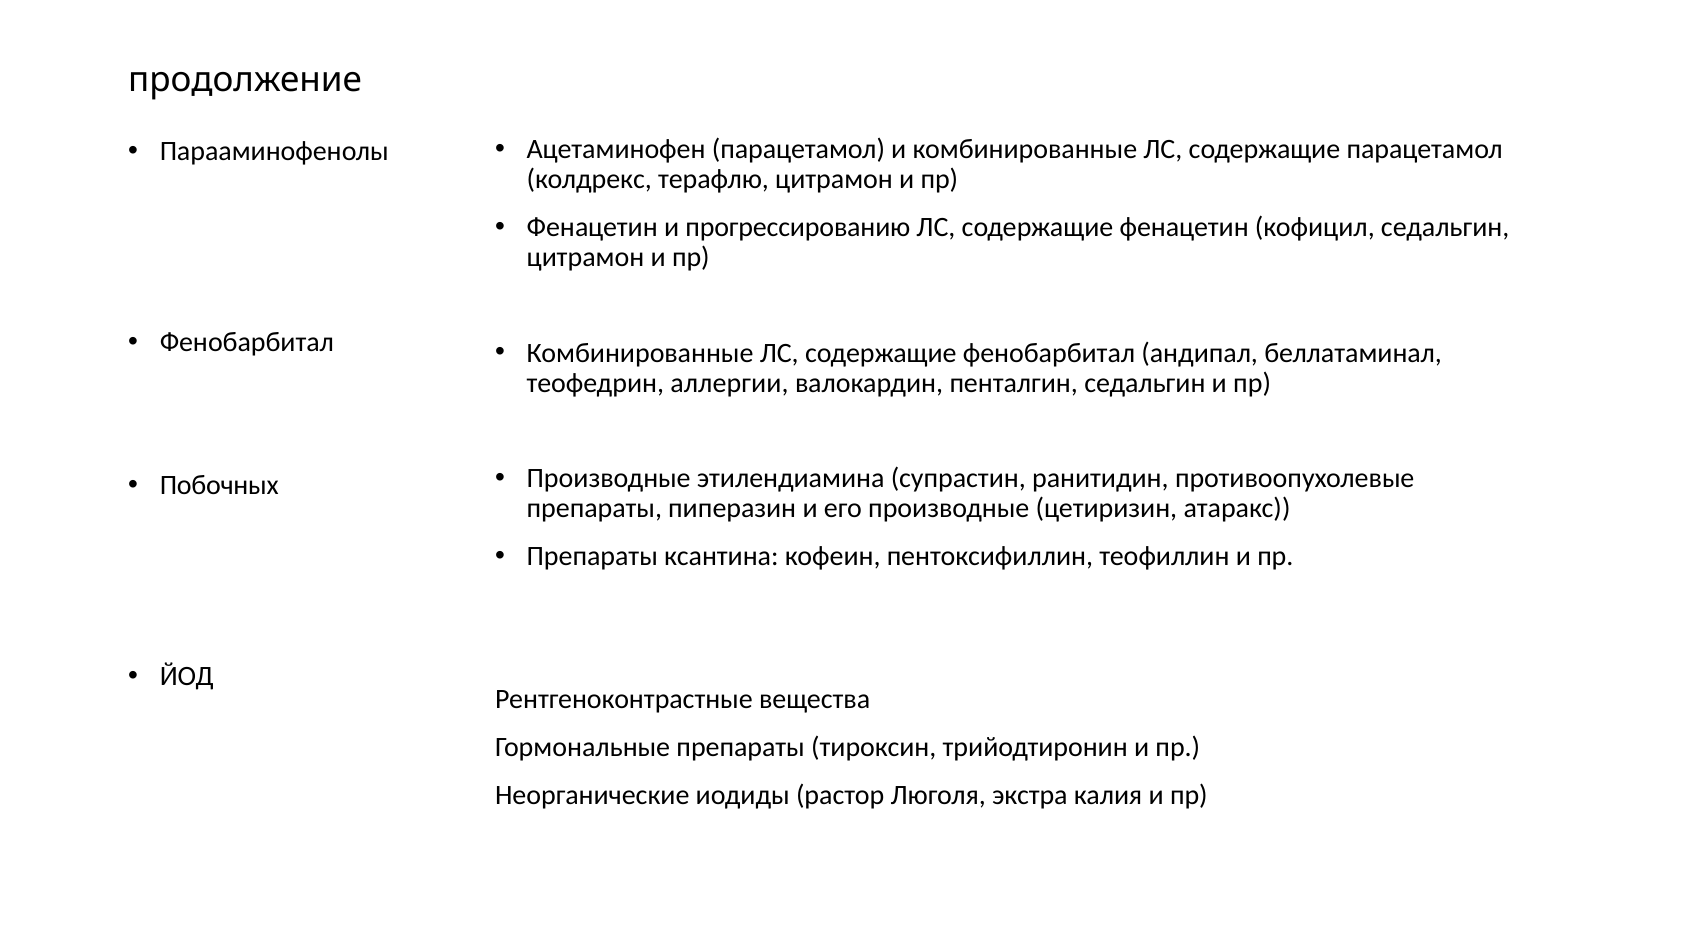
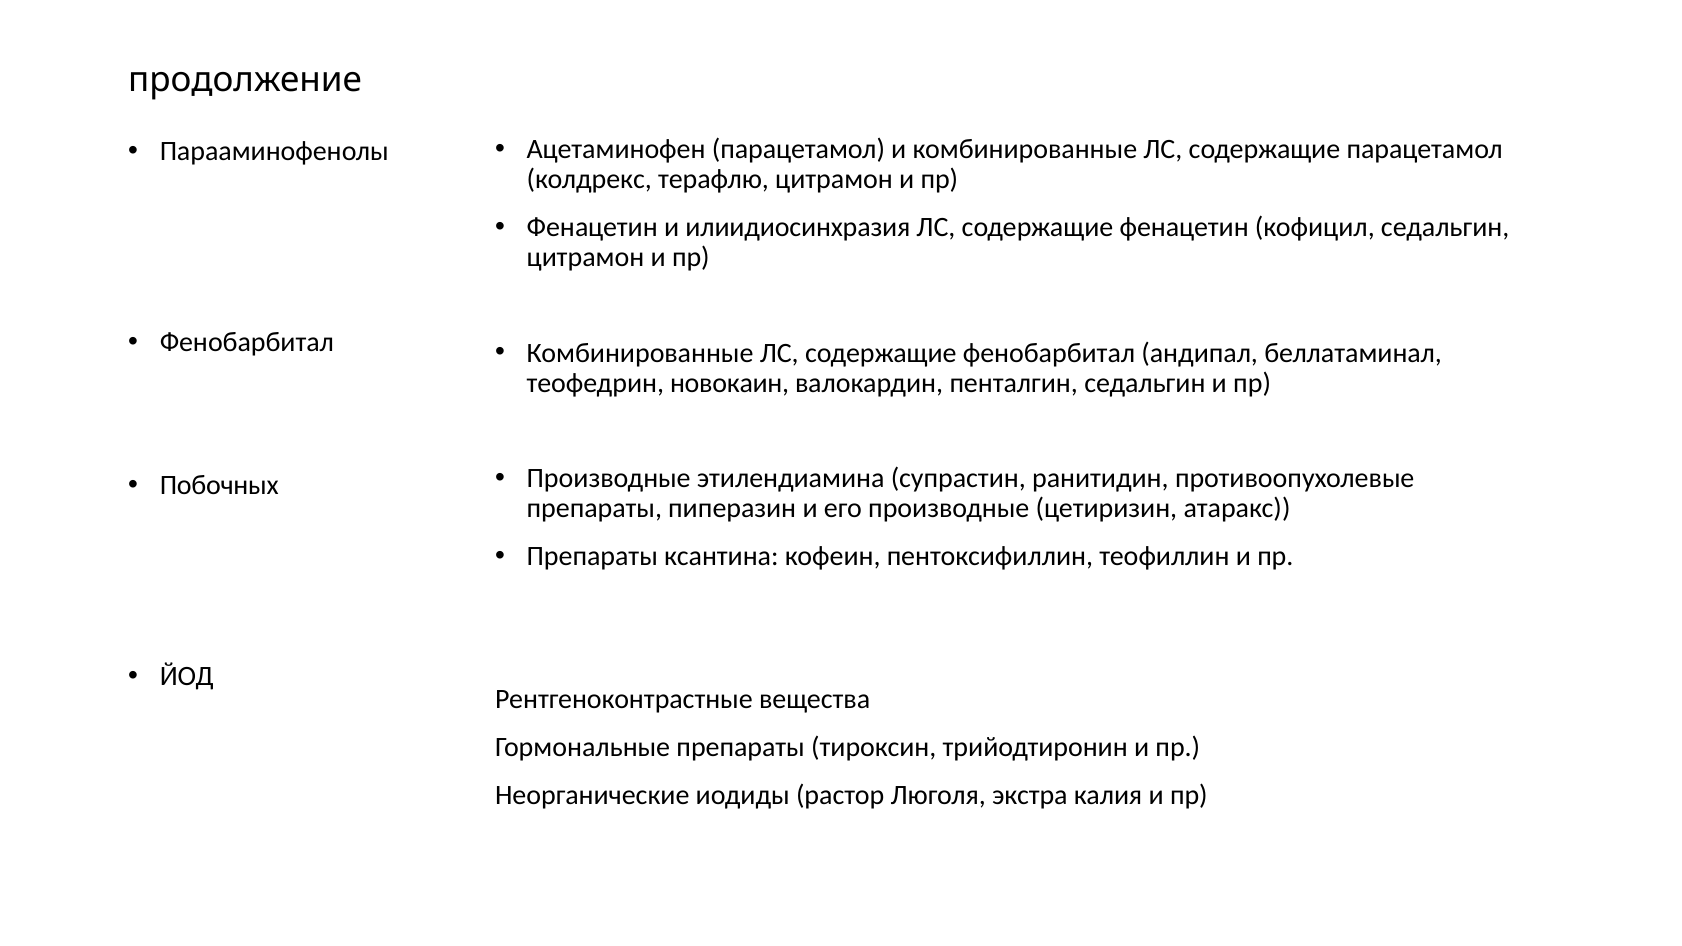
прогрессированию: прогрессированию -> илиидиосинхразия
аллергии: аллергии -> новокаин
